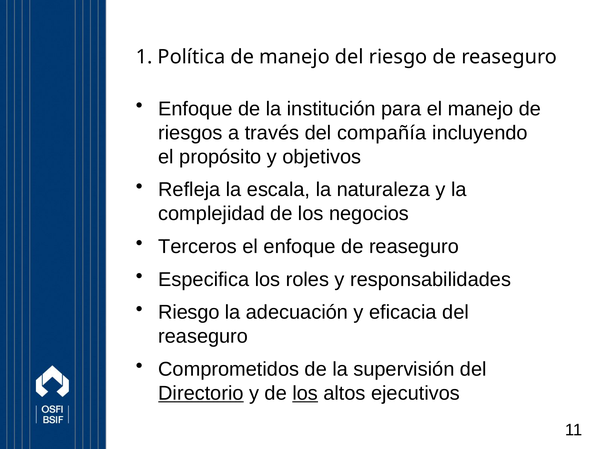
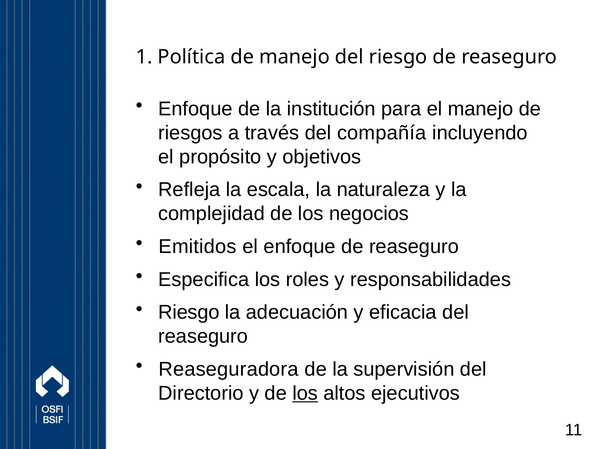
Terceros: Terceros -> Emitidos
Comprometidos: Comprometidos -> Reaseguradora
Directorio underline: present -> none
